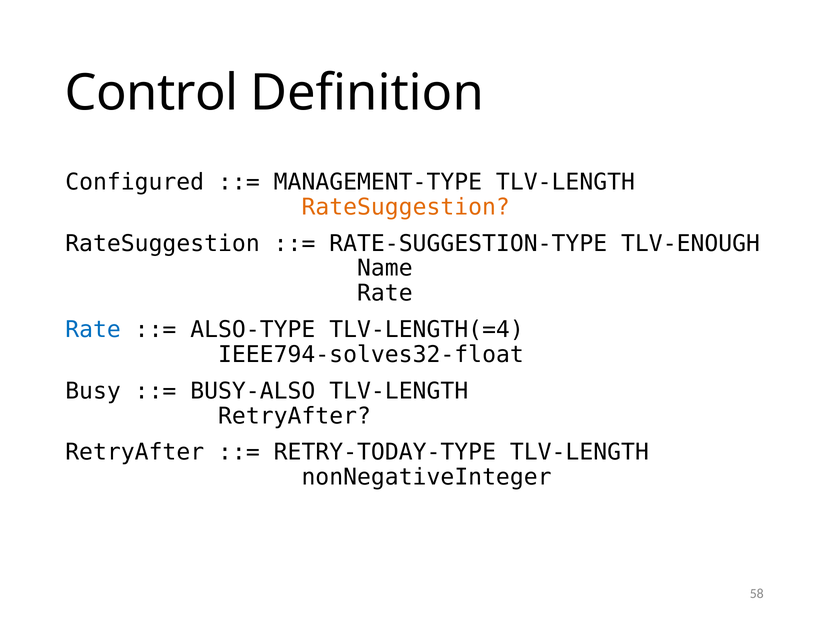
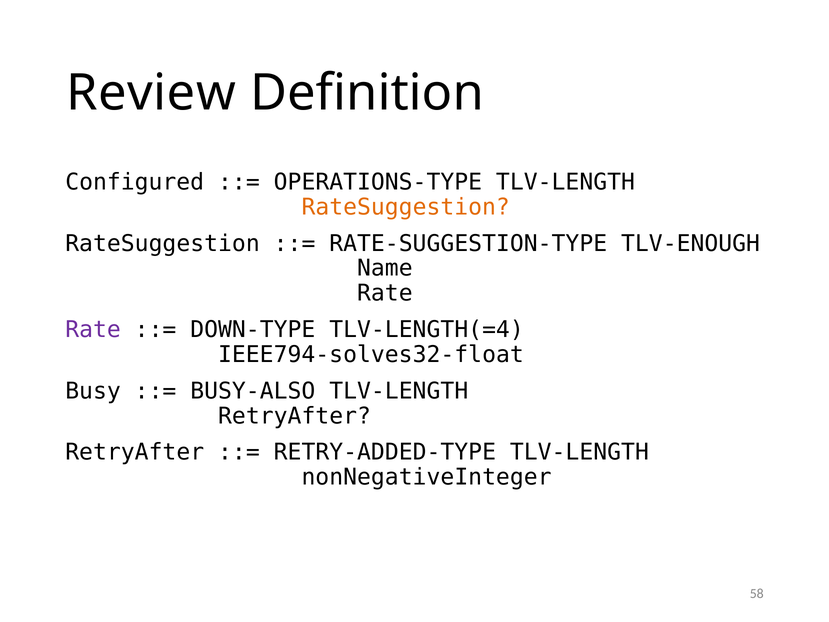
Control: Control -> Review
MANAGEMENT-TYPE: MANAGEMENT-TYPE -> OPERATIONS-TYPE
Rate at (93, 330) colour: blue -> purple
ALSO-TYPE: ALSO-TYPE -> DOWN-TYPE
RETRY-TODAY-TYPE: RETRY-TODAY-TYPE -> RETRY-ADDED-TYPE
